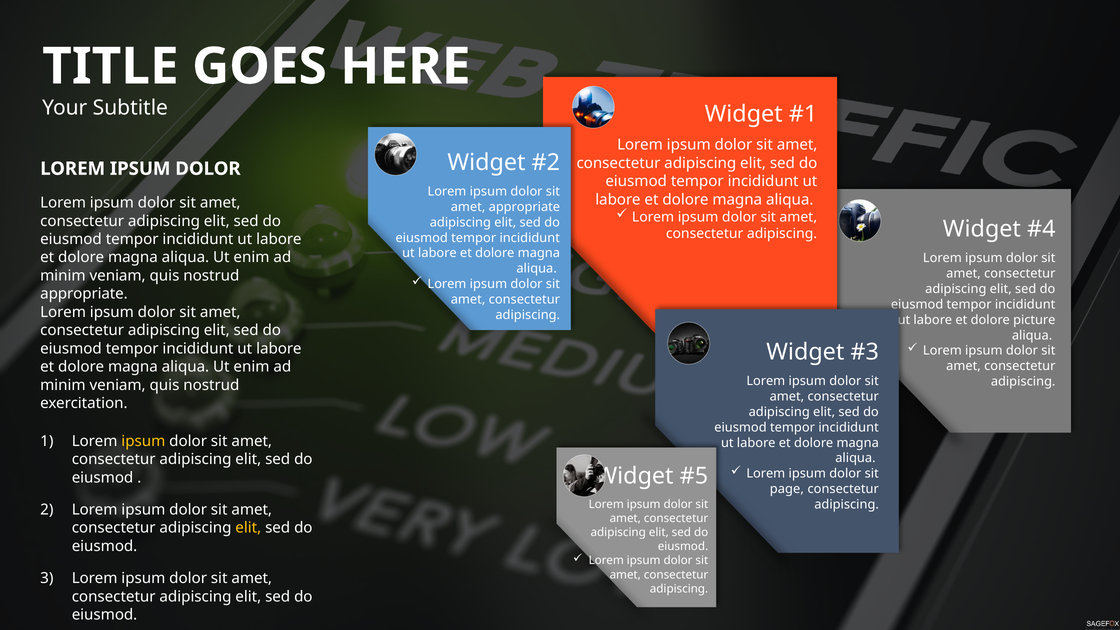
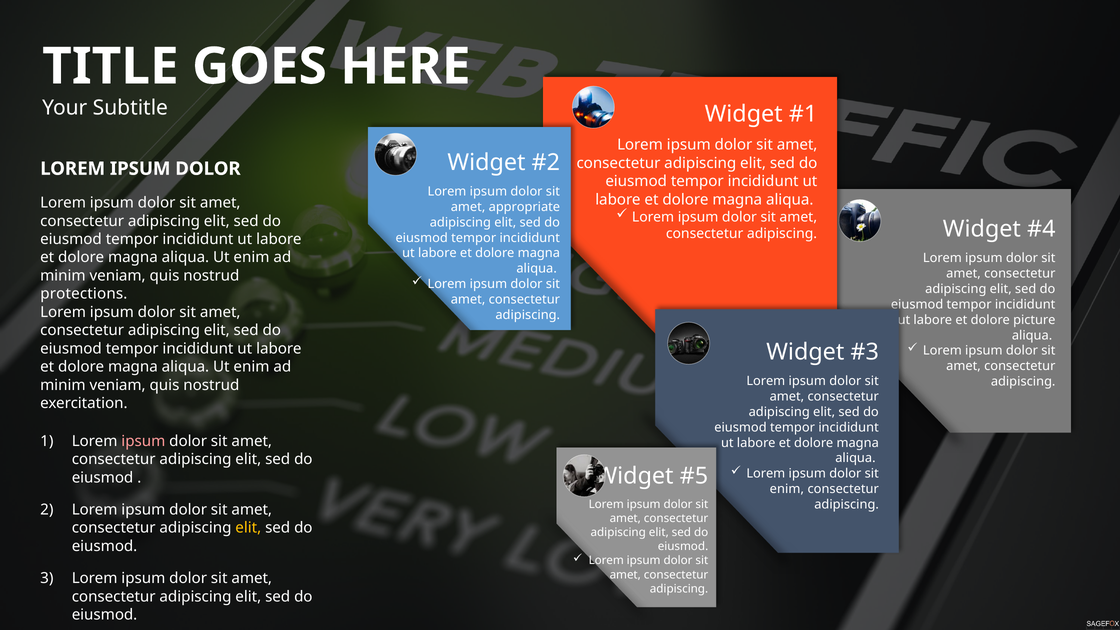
appropriate at (84, 294): appropriate -> protections
ipsum at (143, 441) colour: yellow -> pink
page at (787, 489): page -> enim
